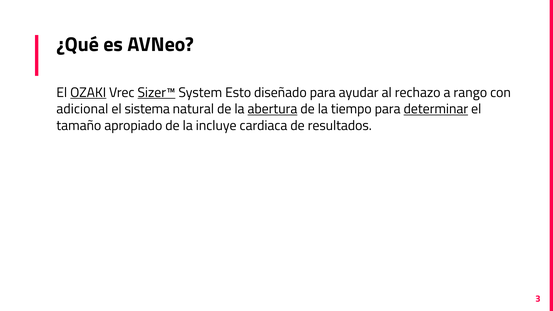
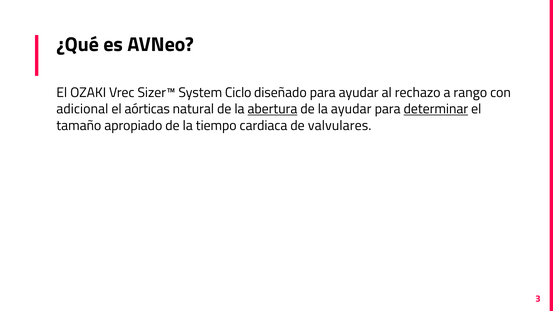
OZAKI underline: present -> none
Sizer™ underline: present -> none
Esto: Esto -> Ciclo
sistema: sistema -> aórticas
la tiempo: tiempo -> ayudar
incluye: incluye -> tiempo
resultados: resultados -> valvulares
